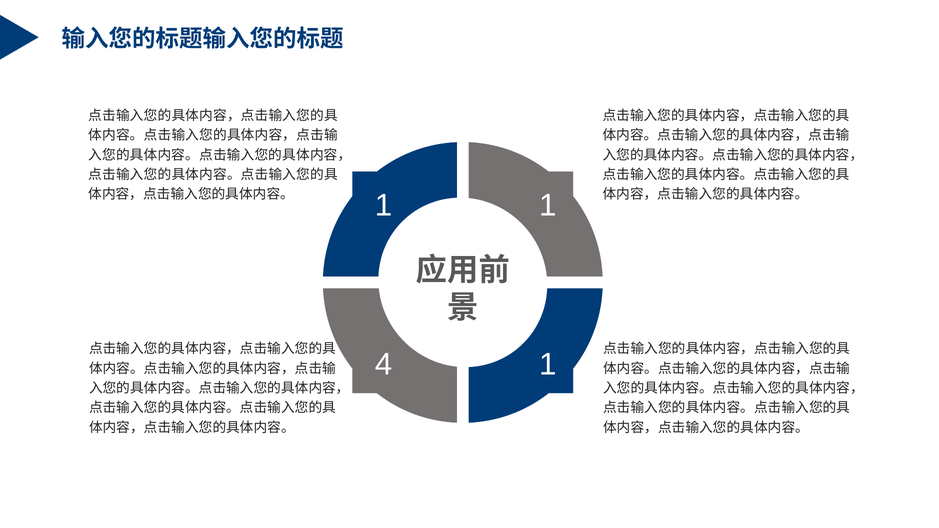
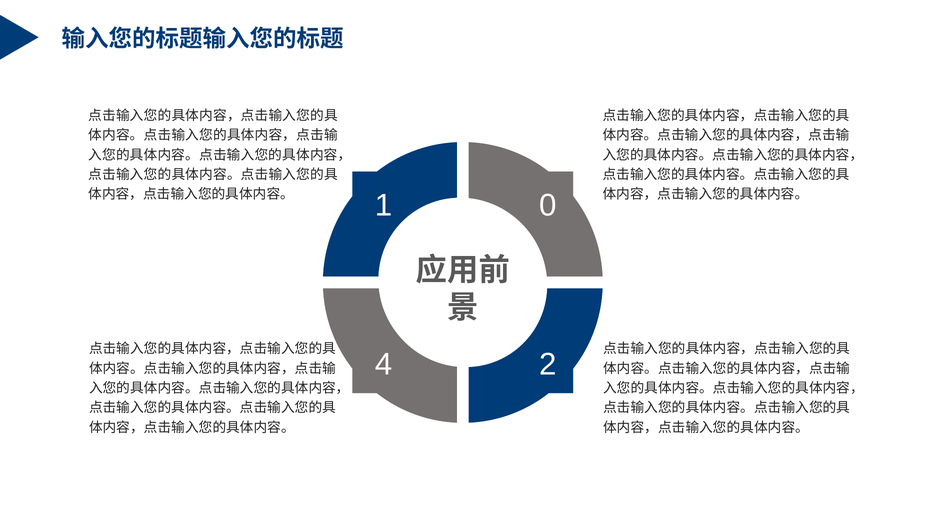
1 1: 1 -> 0
4 1: 1 -> 2
